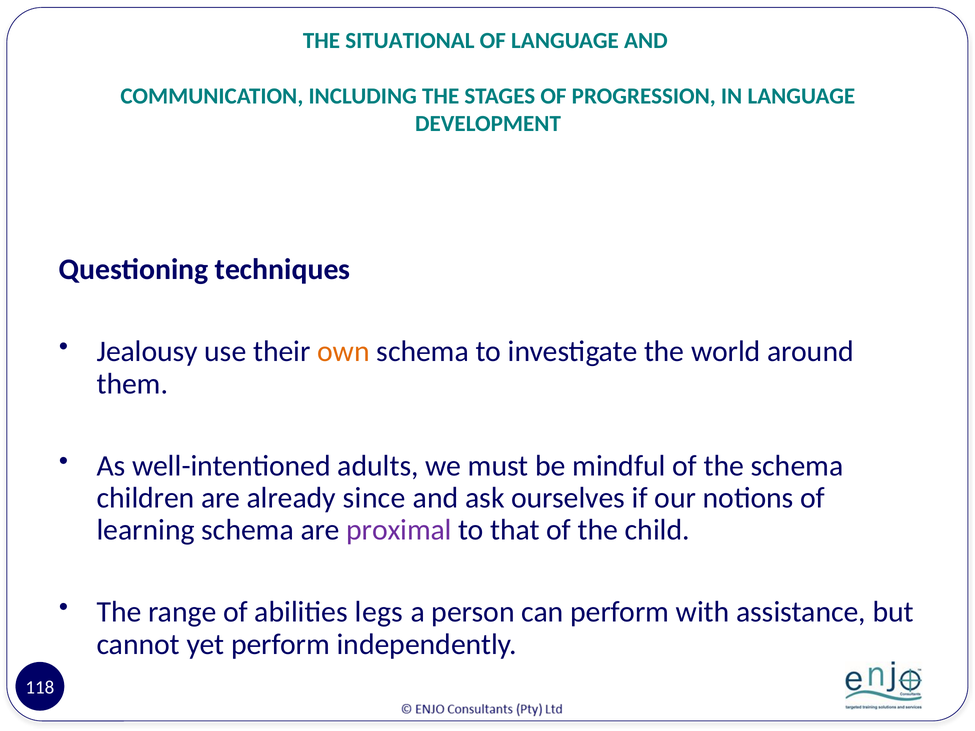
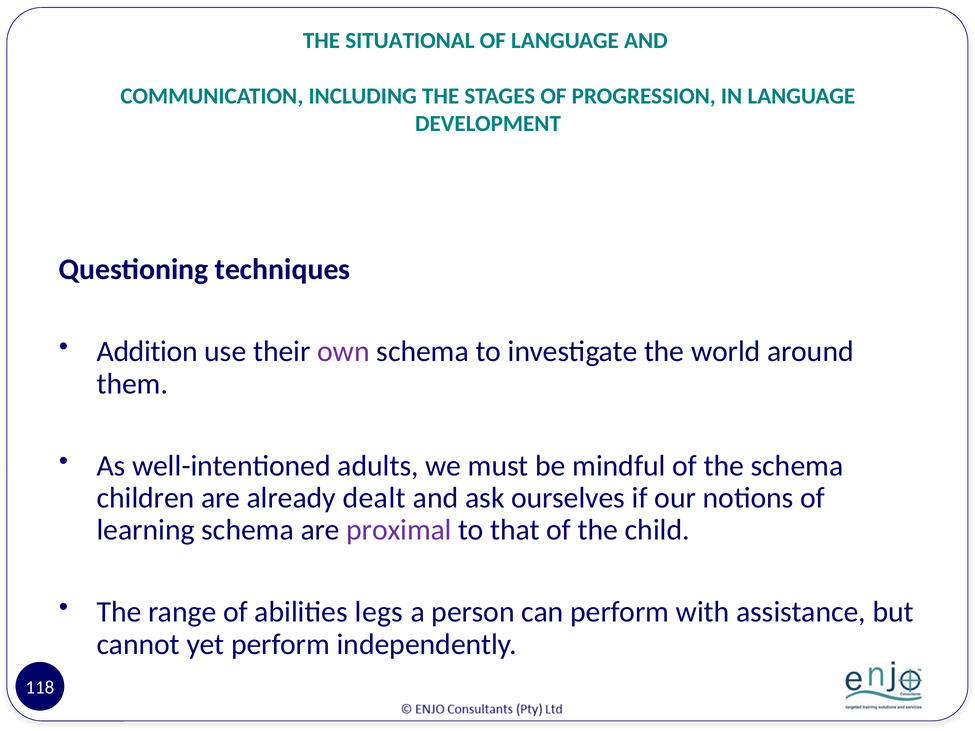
Jealousy: Jealousy -> Addition
own colour: orange -> purple
since: since -> dealt
